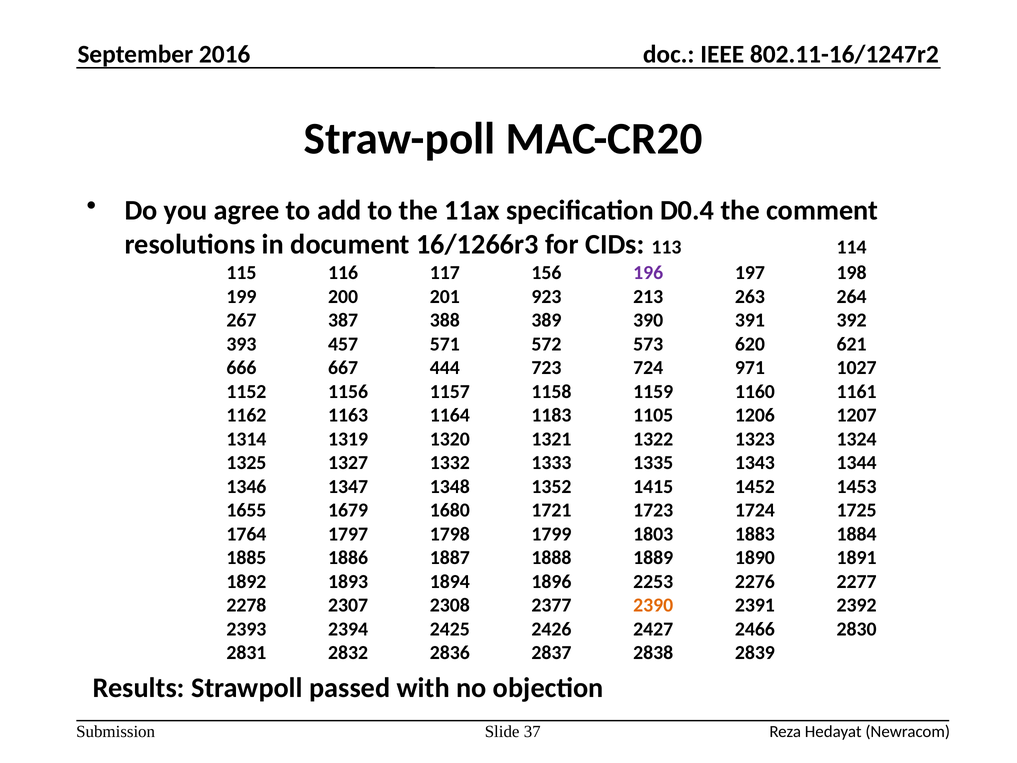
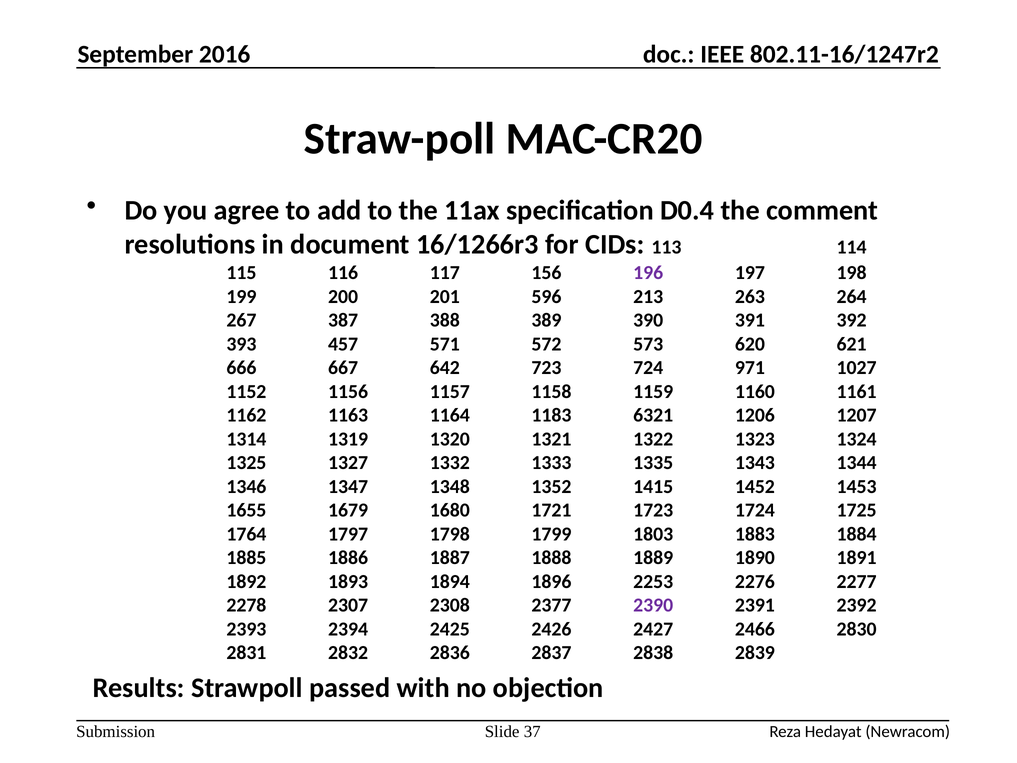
923: 923 -> 596
444: 444 -> 642
1105: 1105 -> 6321
2390 colour: orange -> purple
